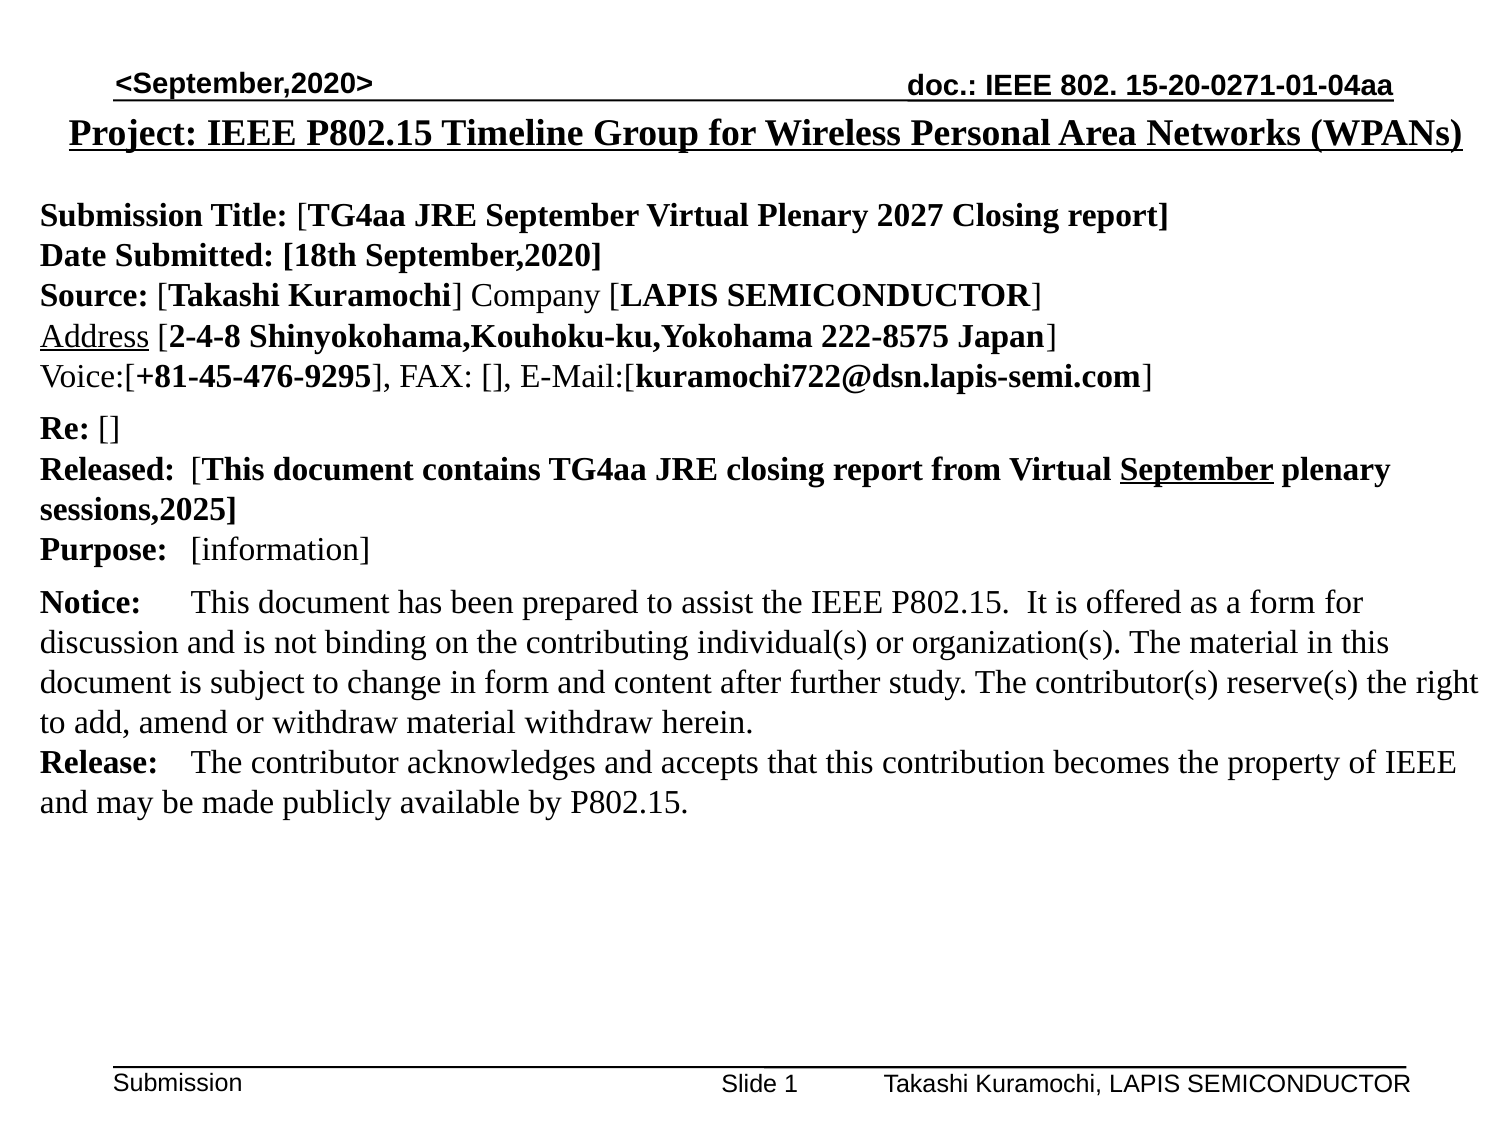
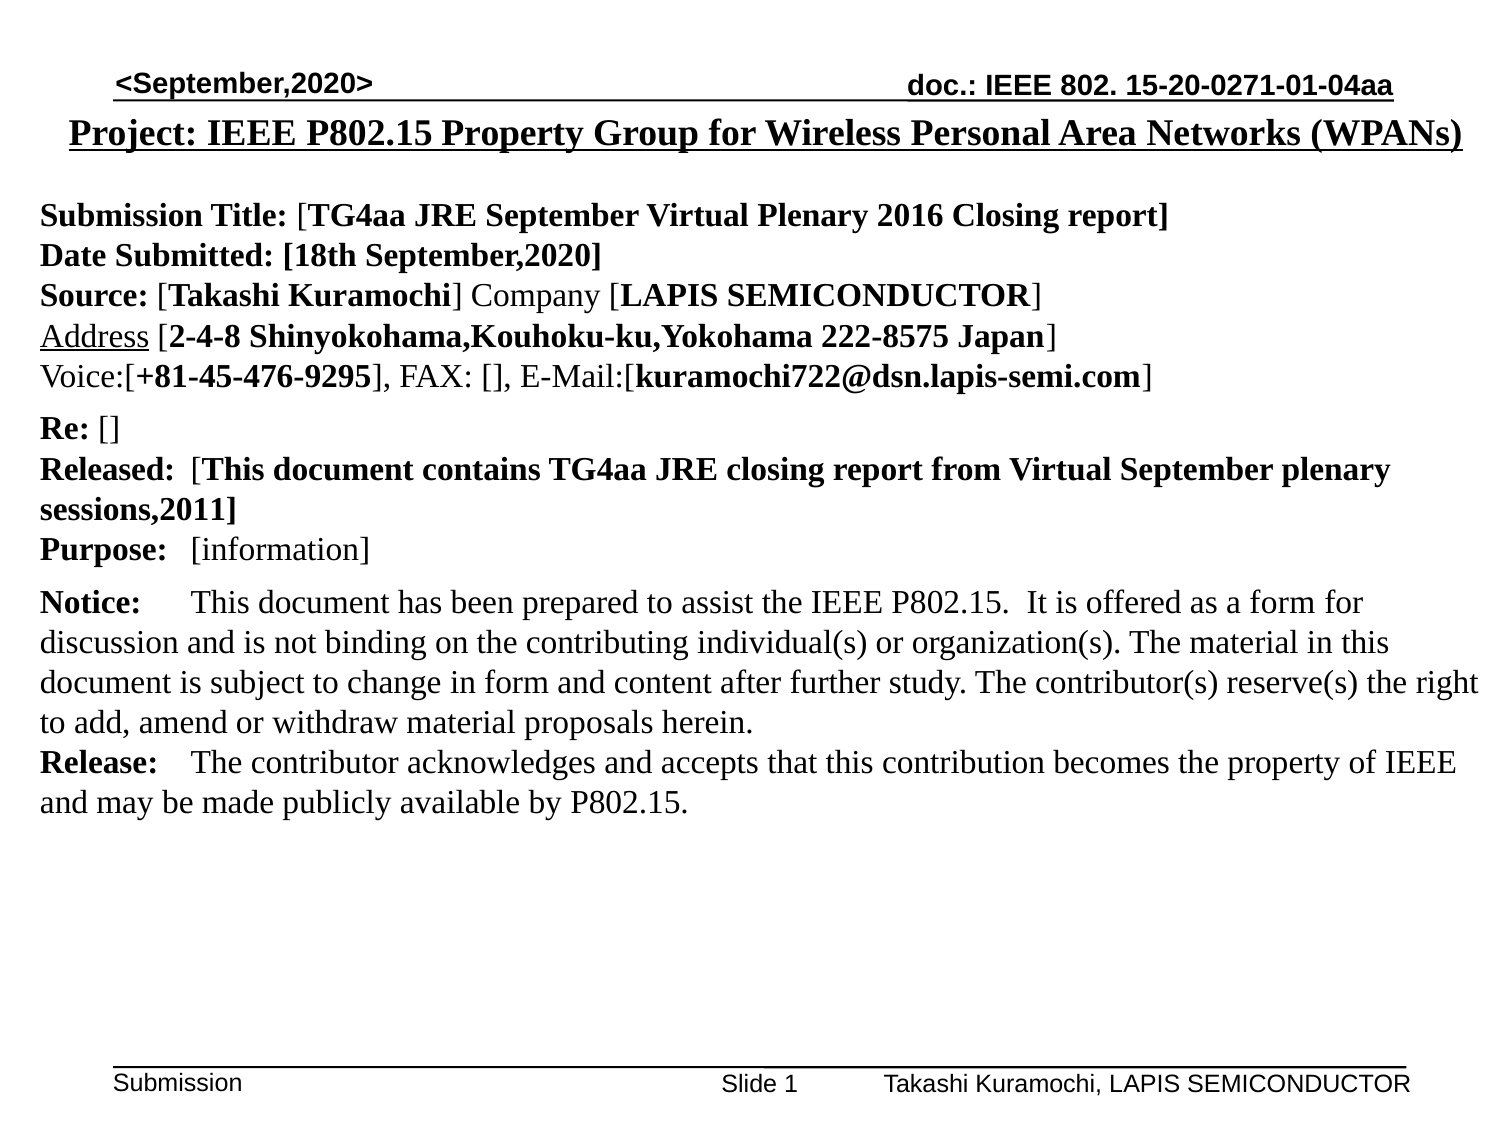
P802.15 Timeline: Timeline -> Property
2027: 2027 -> 2016
September at (1197, 469) underline: present -> none
sessions,2025: sessions,2025 -> sessions,2011
material withdraw: withdraw -> proposals
